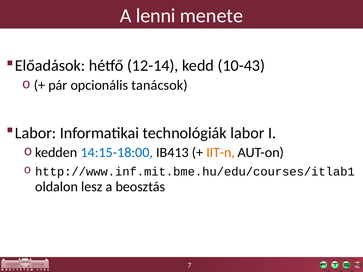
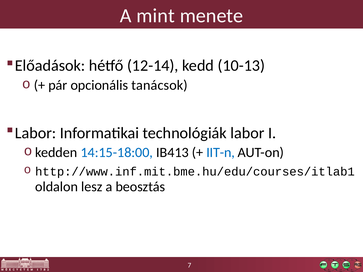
lenni: lenni -> mint
10-43: 10-43 -> 10-13
IIT-n colour: orange -> blue
